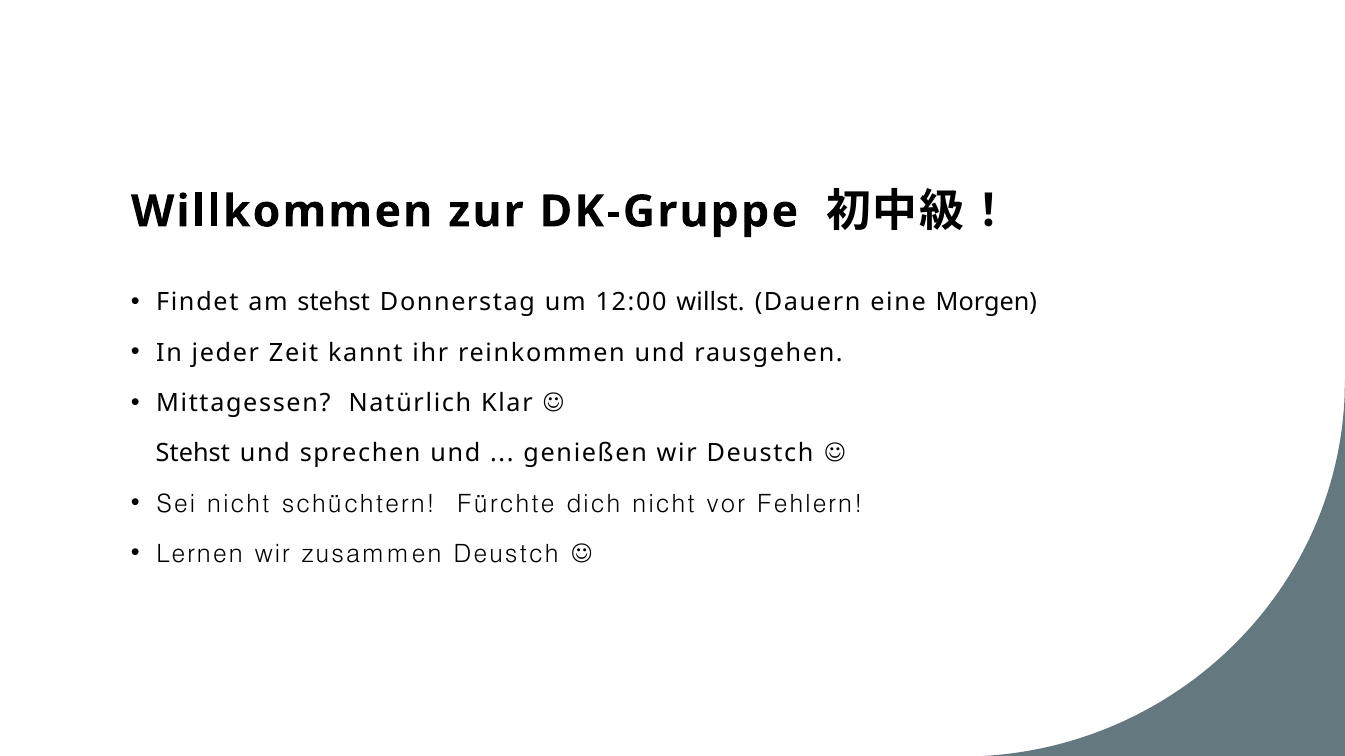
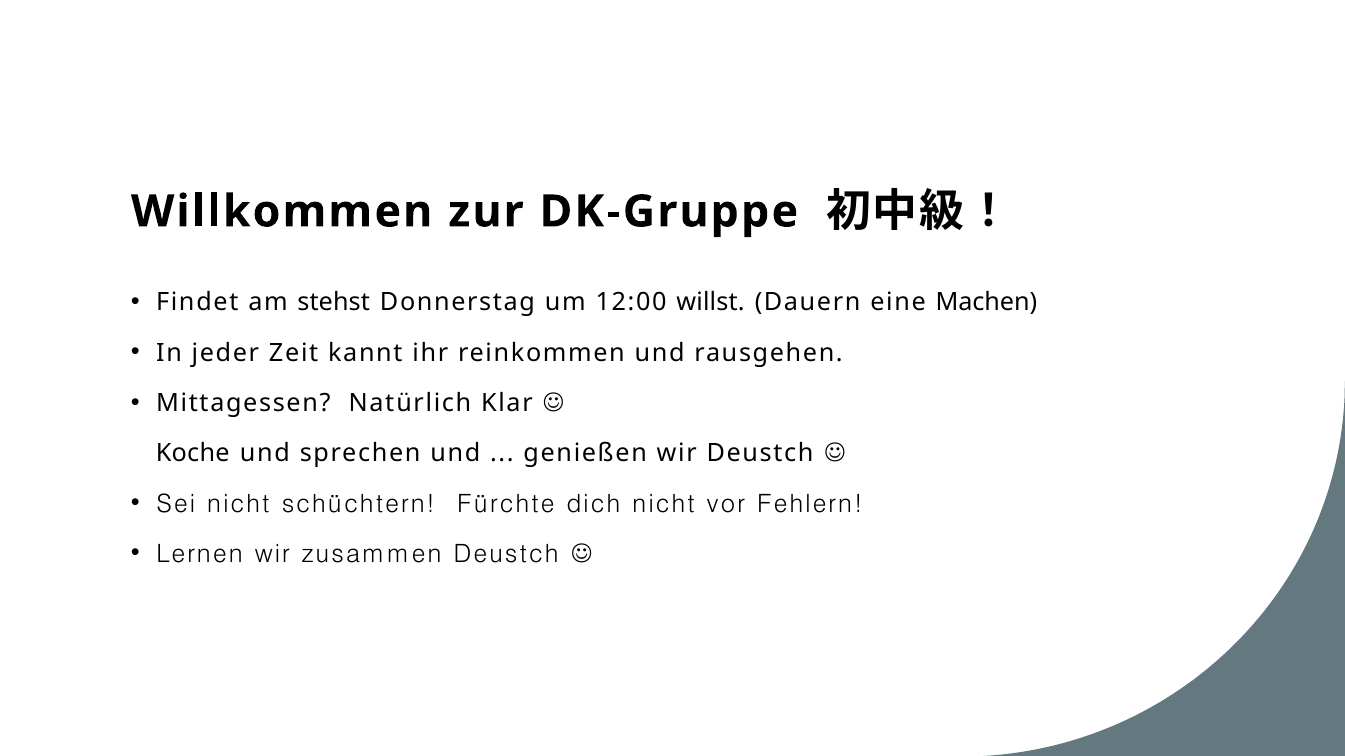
Morgen: Morgen -> Machen
Stehst at (193, 454): Stehst -> Koche
